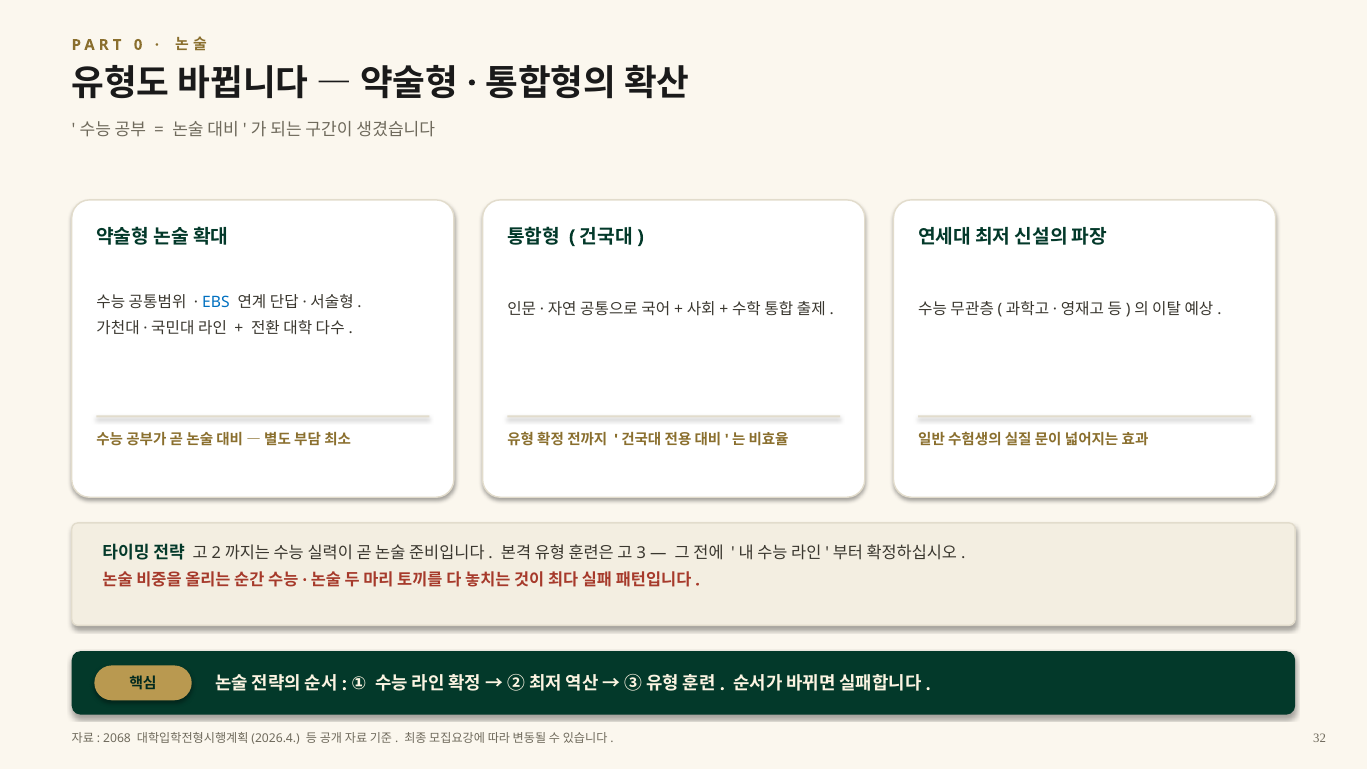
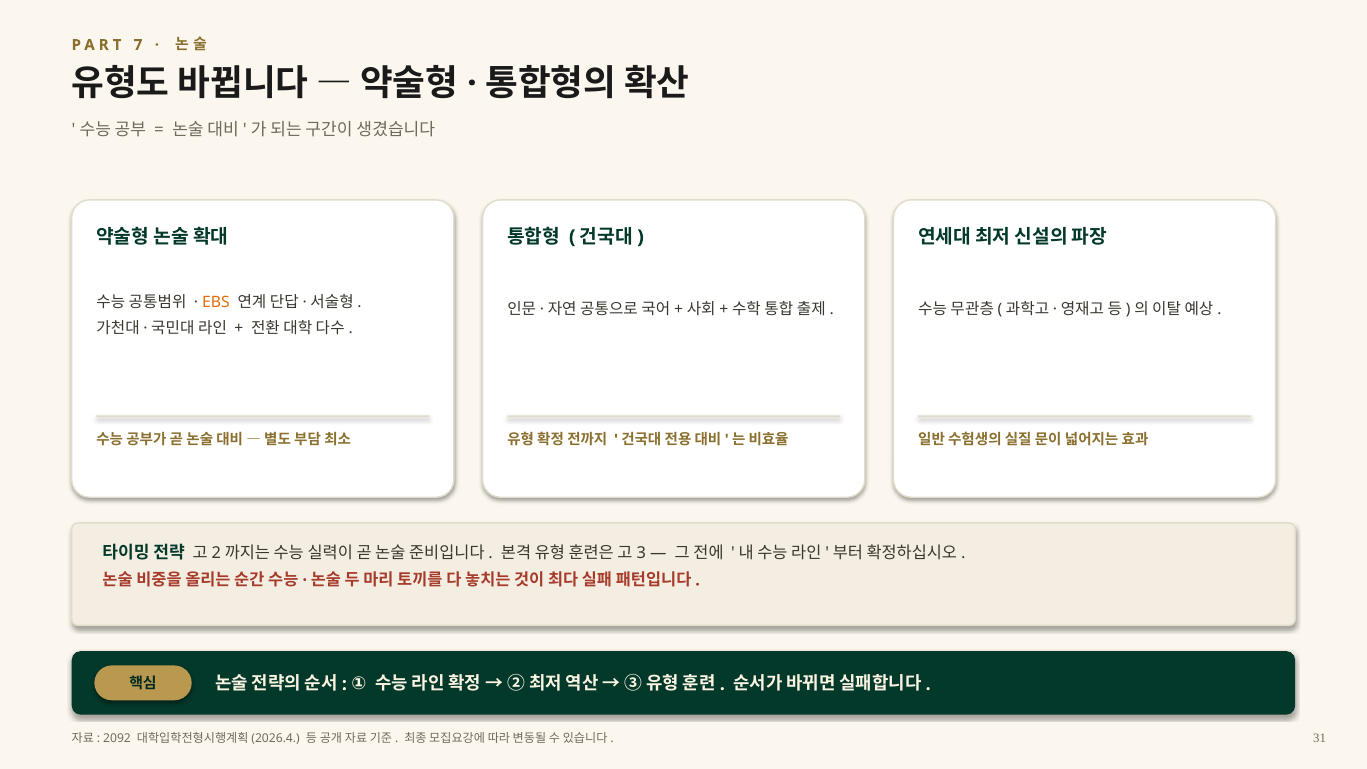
0: 0 -> 7
EBS colour: blue -> orange
2068: 2068 -> 2092
32: 32 -> 31
